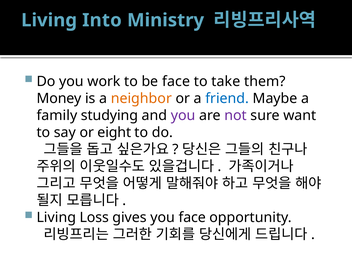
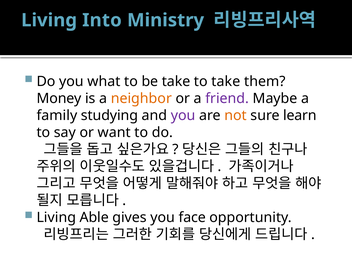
work: work -> what
be face: face -> take
friend colour: blue -> purple
not colour: purple -> orange
want: want -> learn
eight: eight -> want
Loss: Loss -> Able
